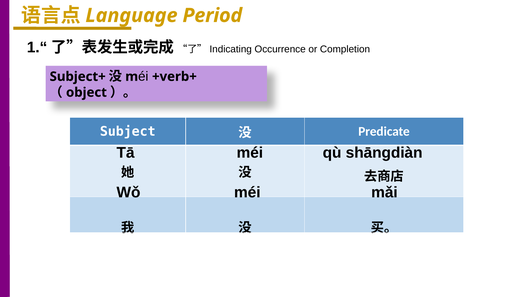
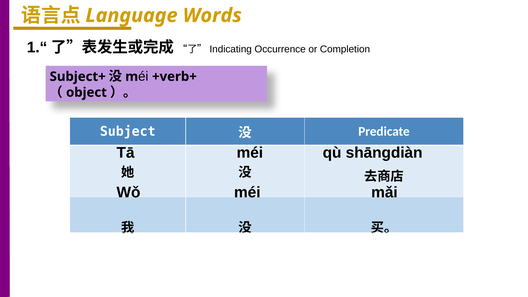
Period: Period -> Words
